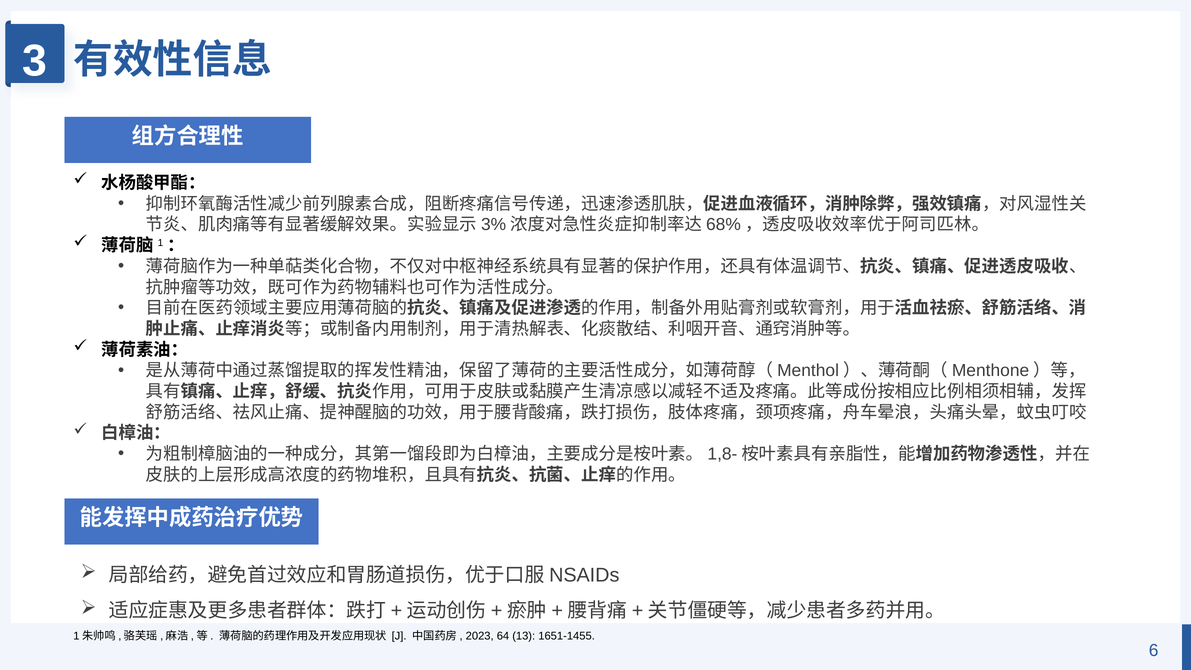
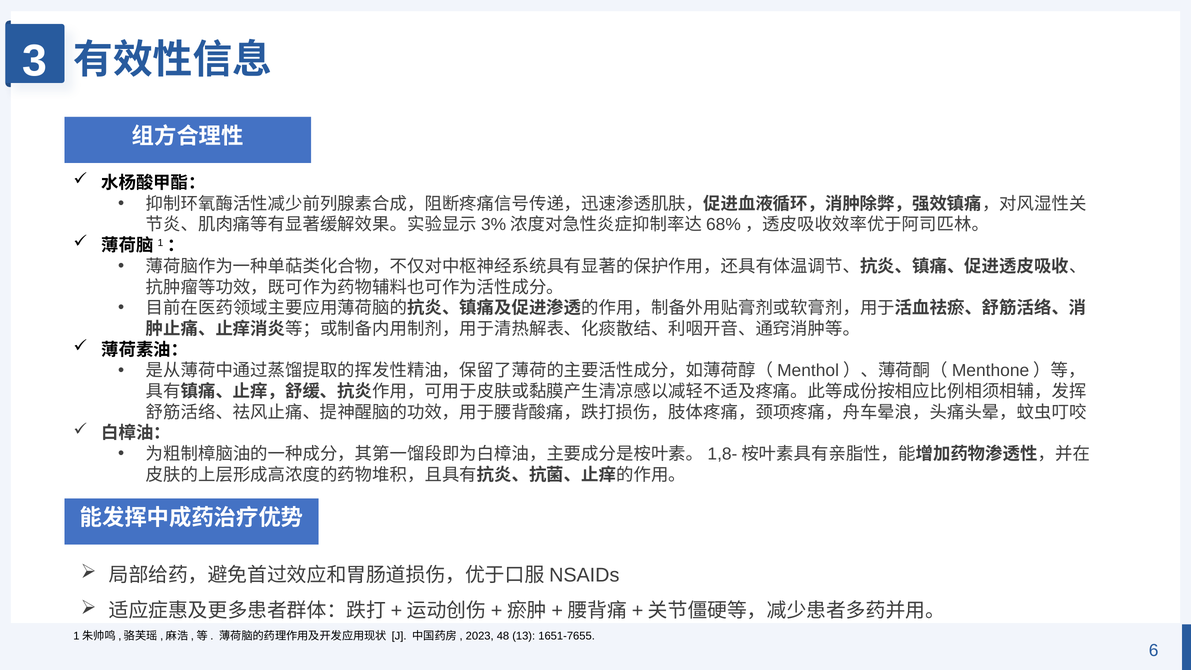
64: 64 -> 48
1651-1455: 1651-1455 -> 1651-7655
